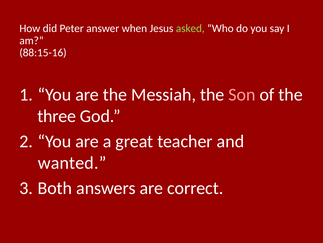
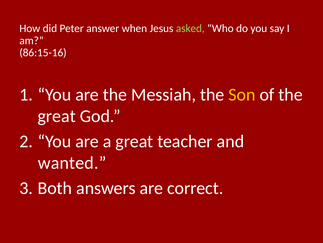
88:15-16: 88:15-16 -> 86:15-16
Son colour: pink -> yellow
three at (57, 116): three -> great
